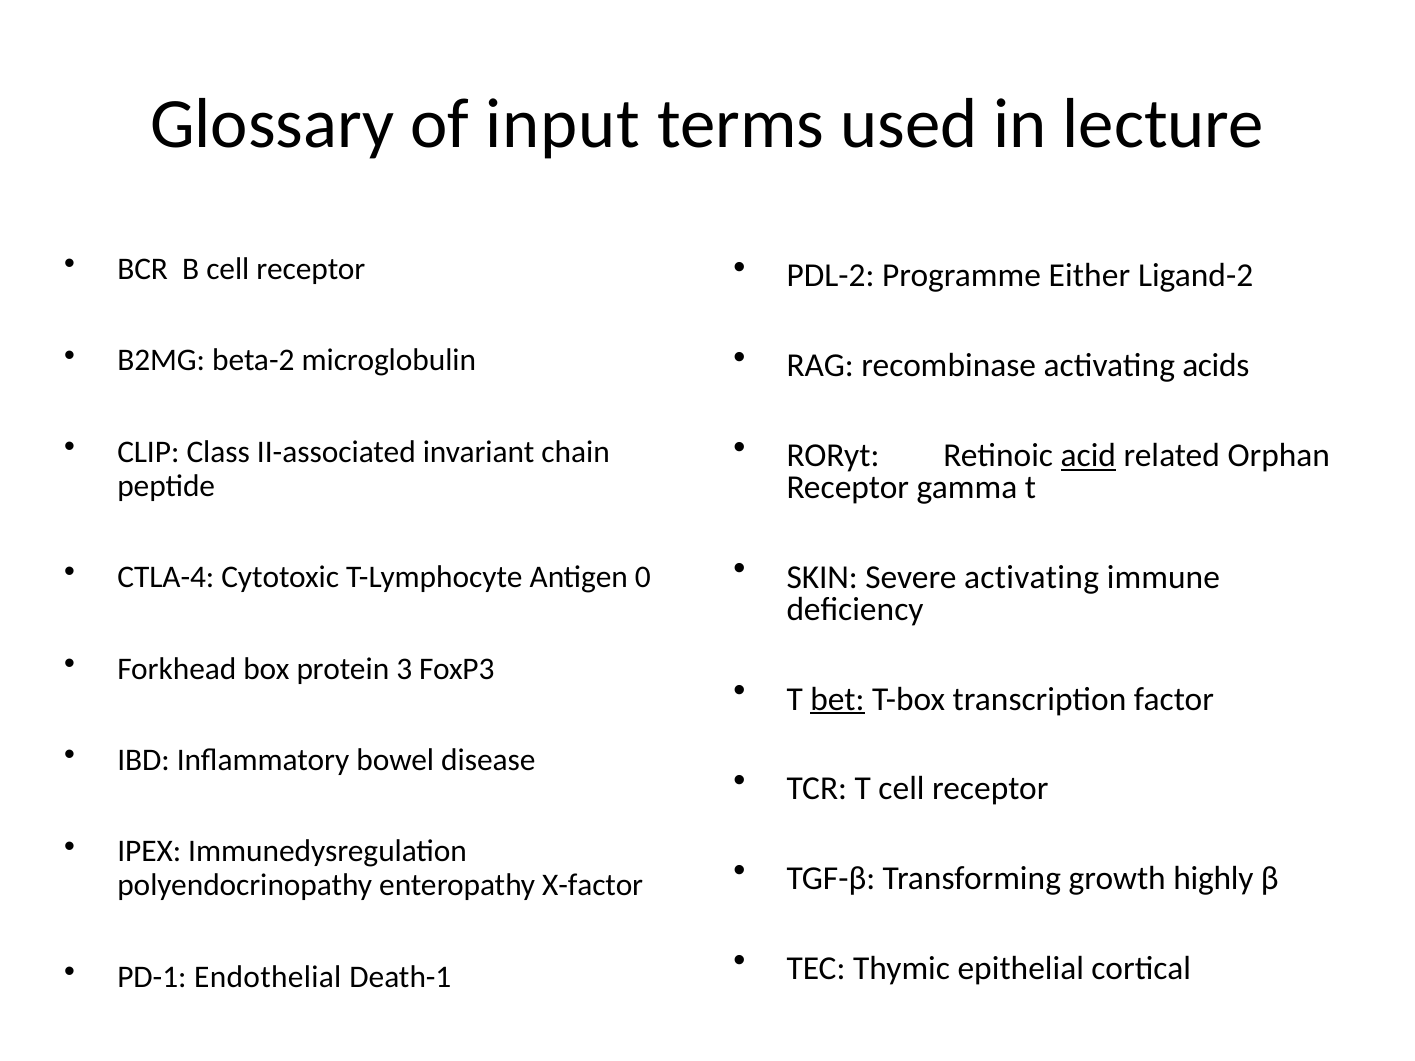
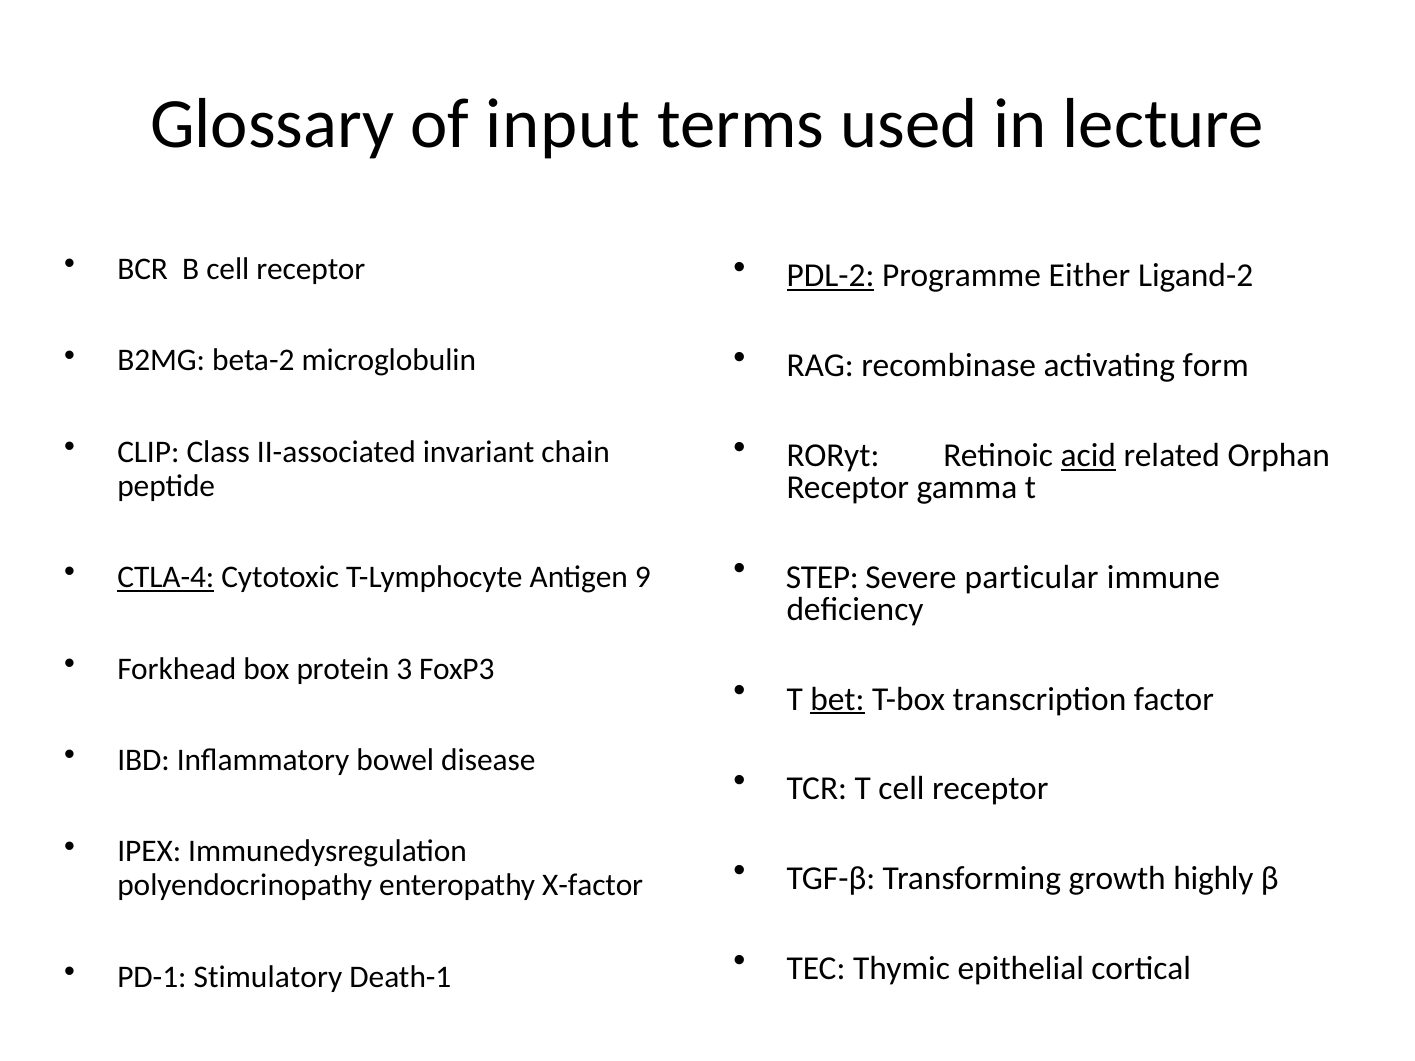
PDL-2 underline: none -> present
acids: acids -> form
SKIN: SKIN -> STEP
Severe activating: activating -> particular
CTLA-4 underline: none -> present
0: 0 -> 9
Endothelial: Endothelial -> Stimulatory
